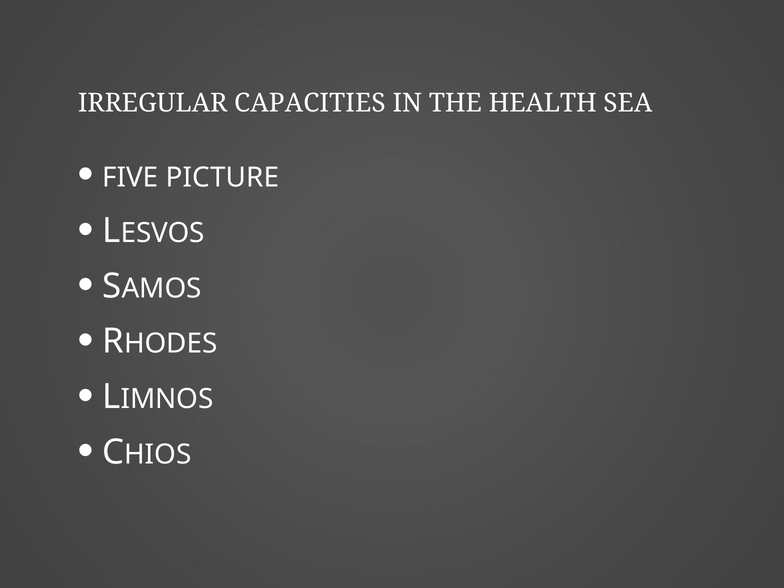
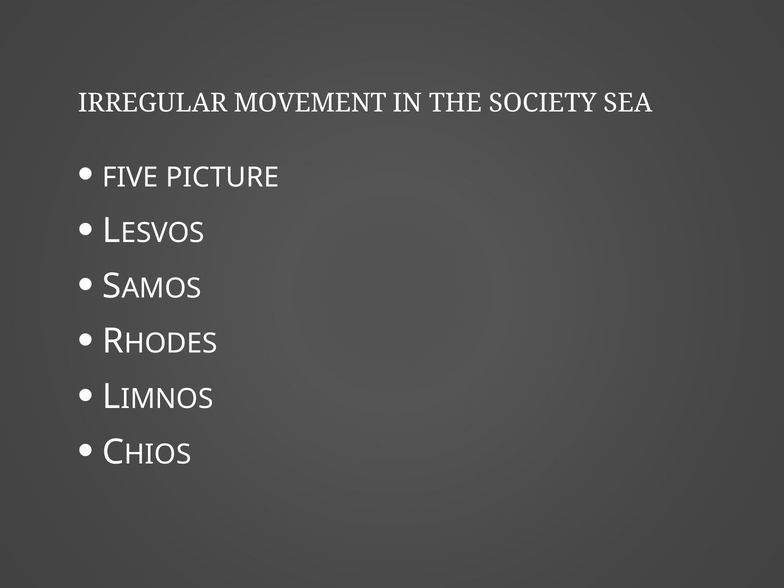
CAPACITIES: CAPACITIES -> MOVEMENT
HEALTH: HEALTH -> SOCIETY
